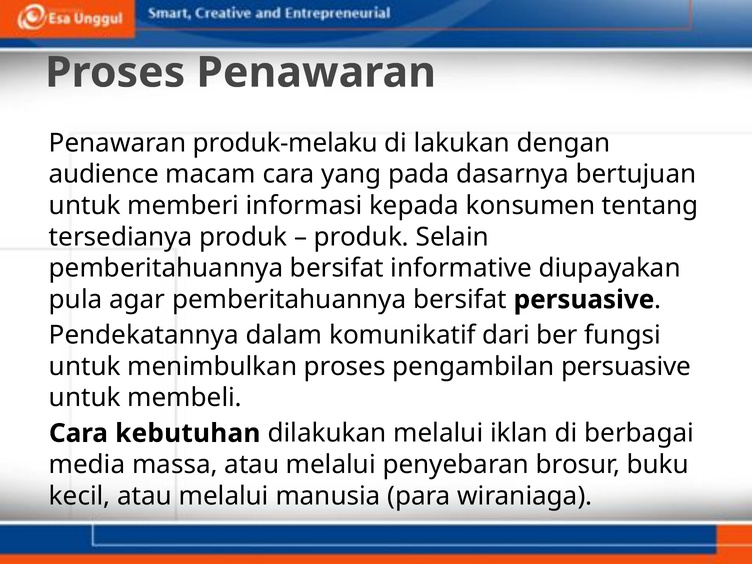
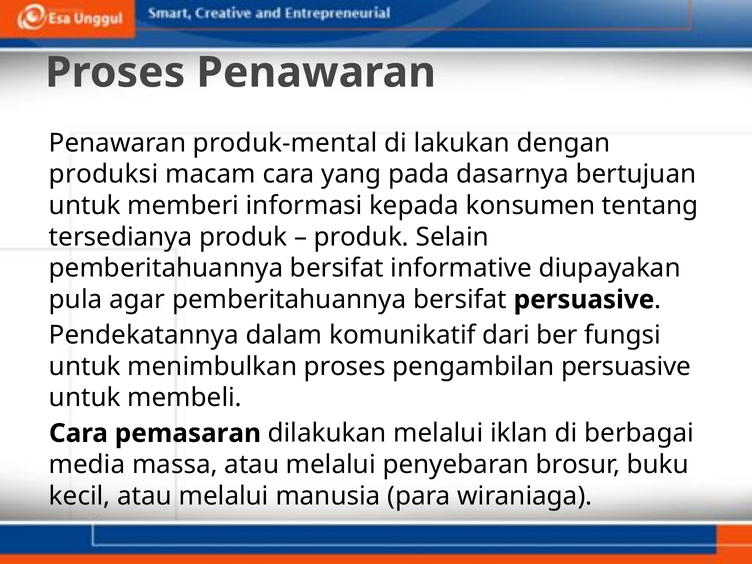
produk-melaku: produk-melaku -> produk-mental
audience: audience -> produksi
kebutuhan: kebutuhan -> pemasaran
